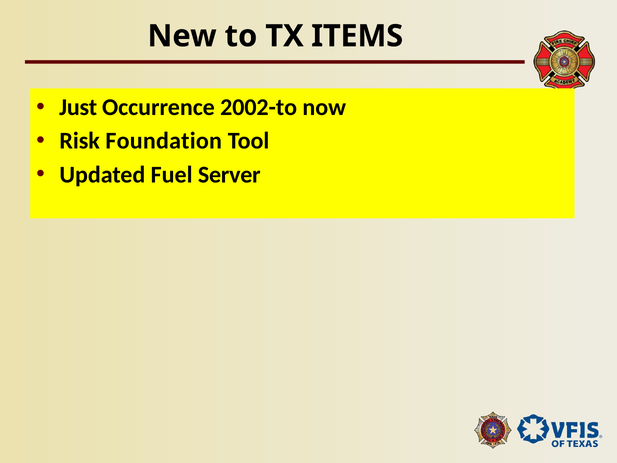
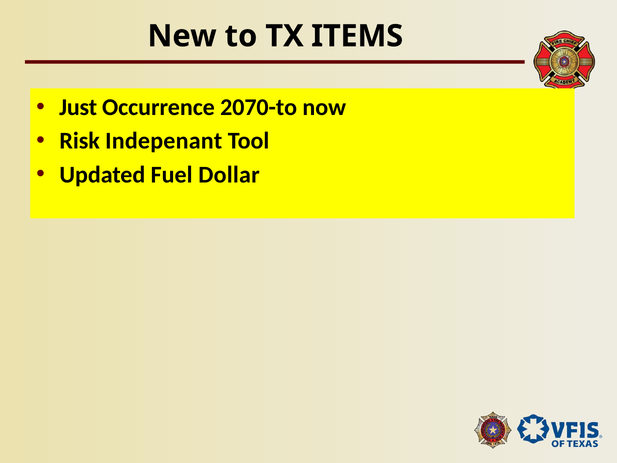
2002-to: 2002-to -> 2070-to
Foundation: Foundation -> Indepenant
Server: Server -> Dollar
